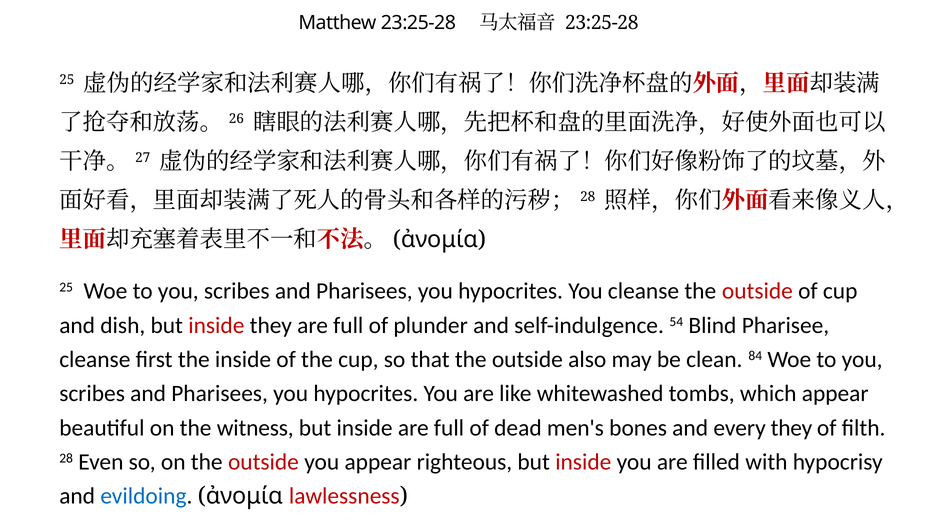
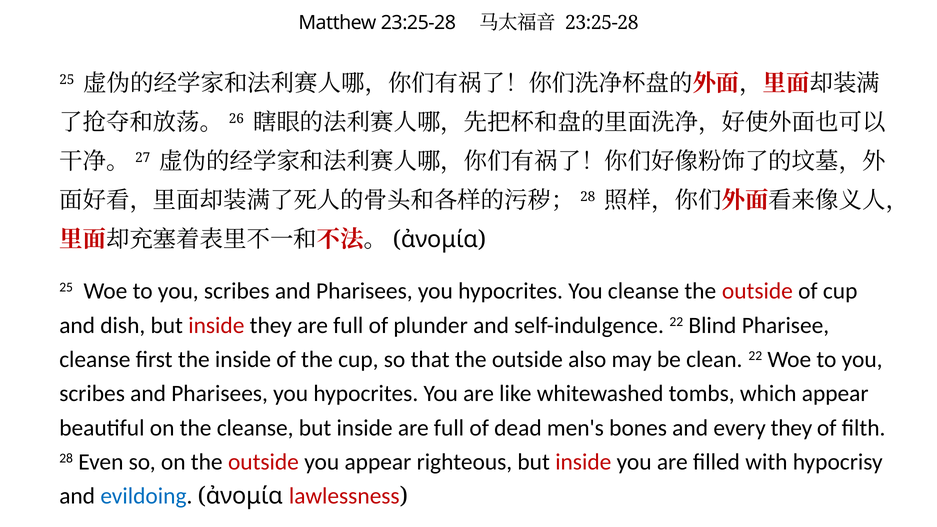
self-indulgence 54: 54 -> 22
clean 84: 84 -> 22
the witness: witness -> cleanse
